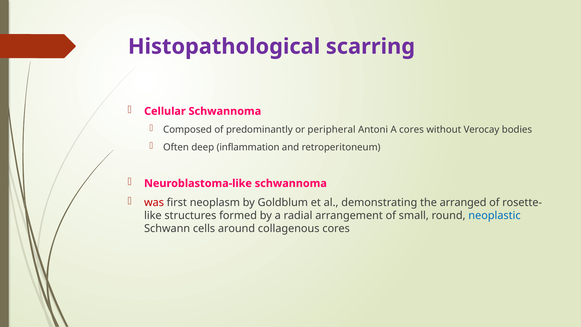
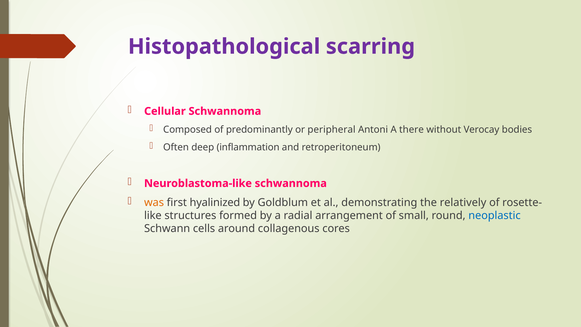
A cores: cores -> there
was colour: red -> orange
neoplasm: neoplasm -> hyalinized
arranged: arranged -> relatively
